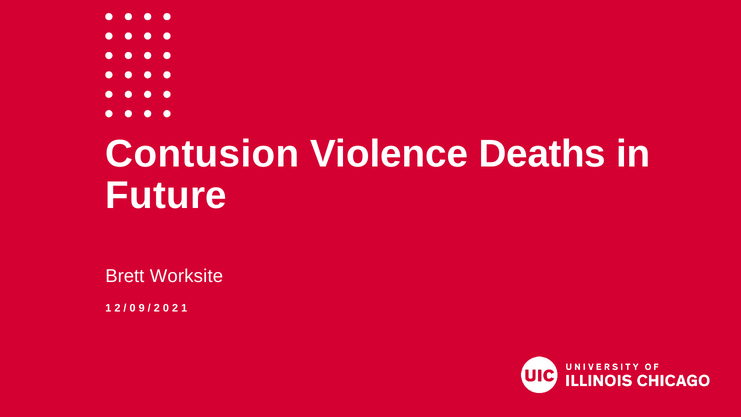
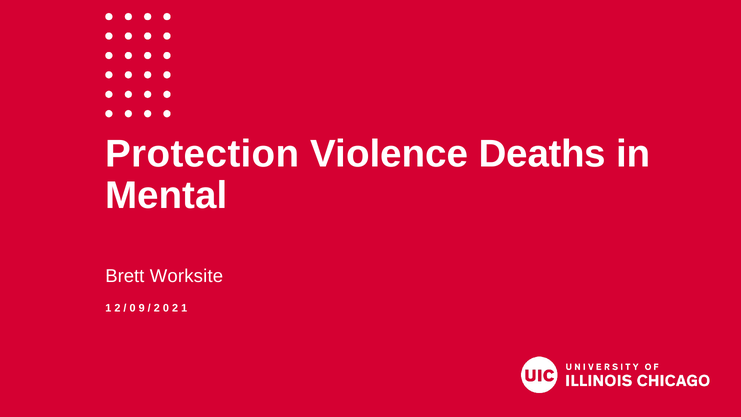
Contusion: Contusion -> Protection
Future: Future -> Mental
